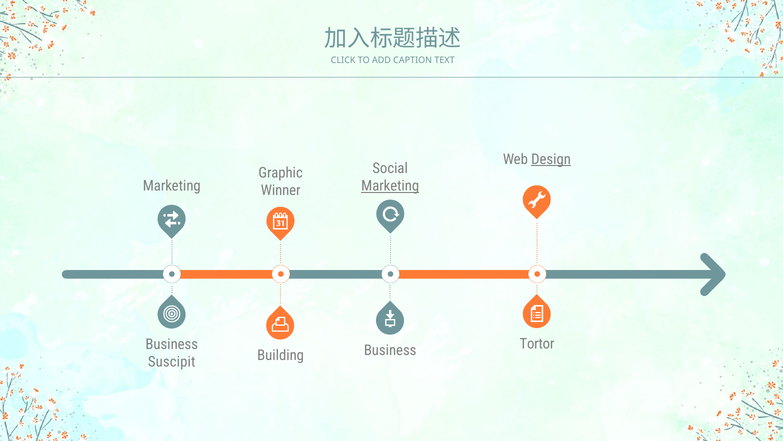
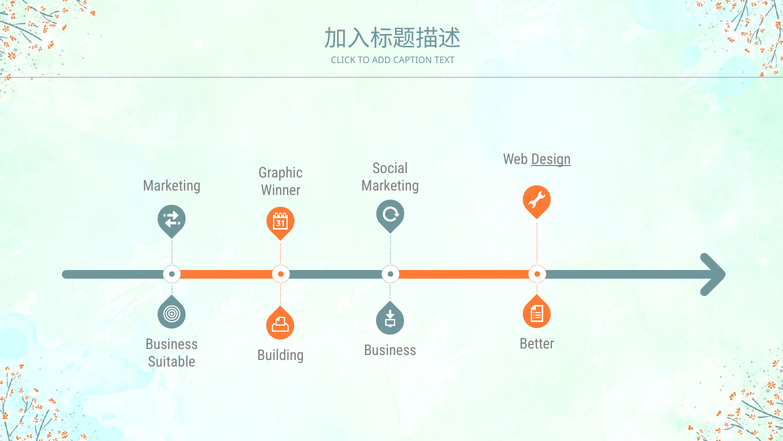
Marketing at (390, 186) underline: present -> none
Tortor: Tortor -> Better
Suscipit: Suscipit -> Suitable
